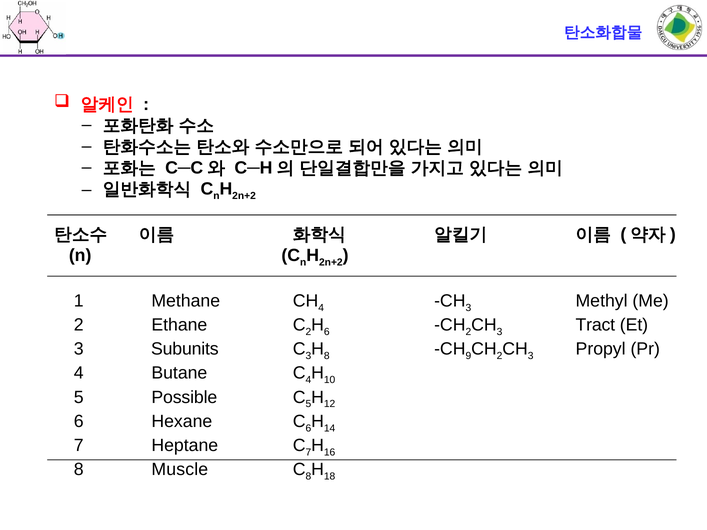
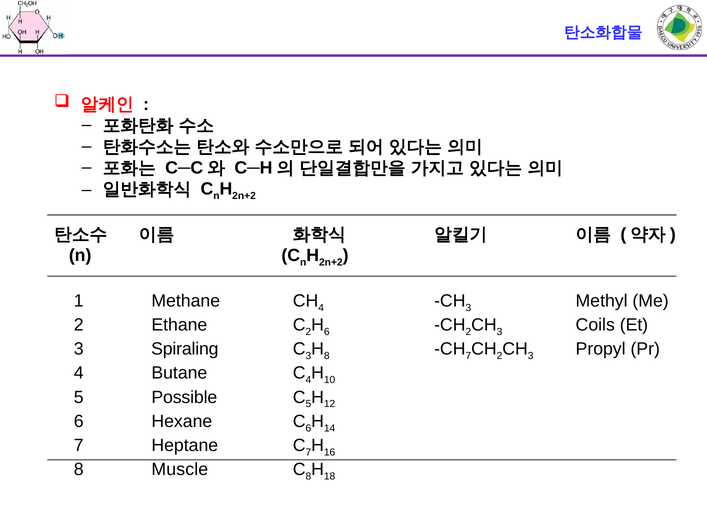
Tract: Tract -> Coils
Subunits: Subunits -> Spiraling
9 at (468, 356): 9 -> 7
